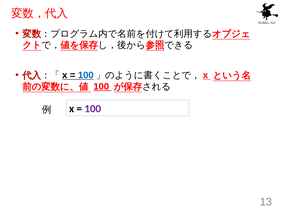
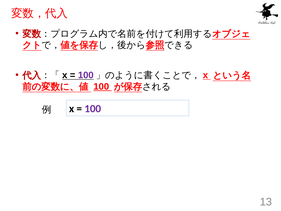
100 at (86, 75) colour: blue -> purple
